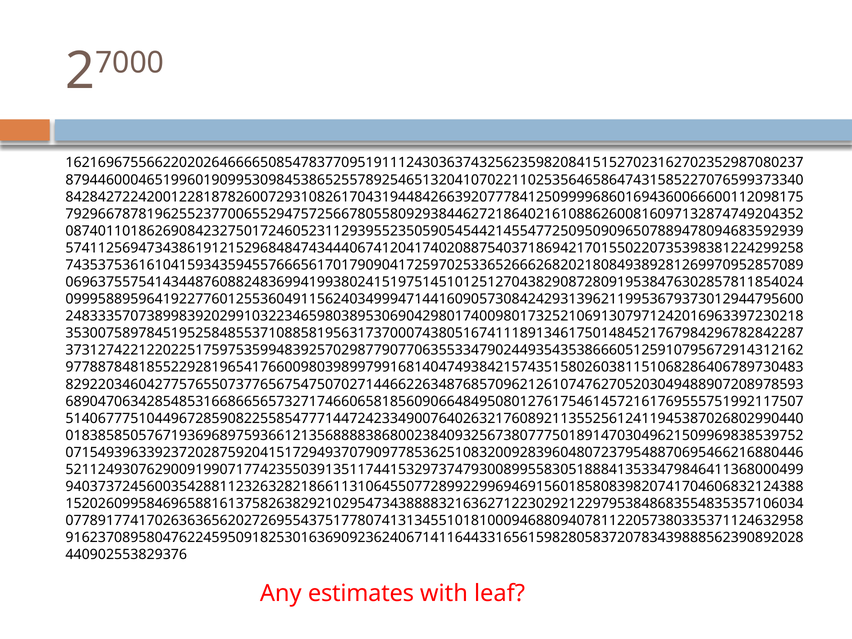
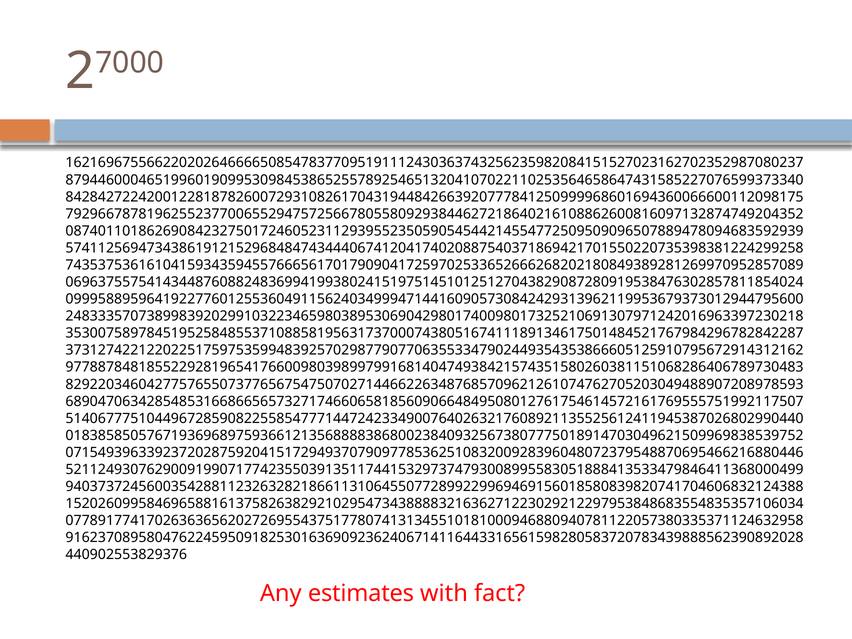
leaf: leaf -> fact
